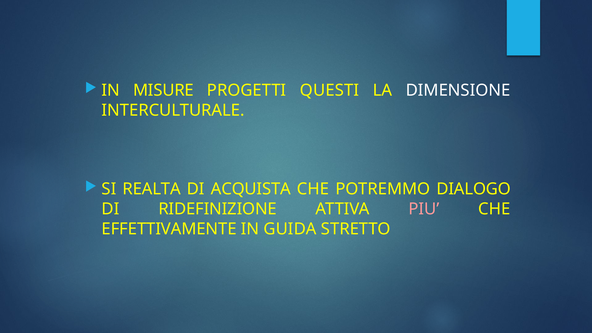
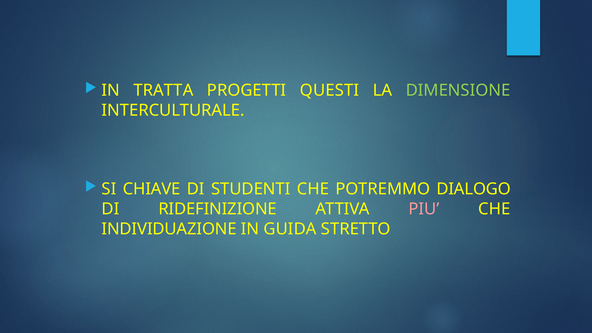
MISURE: MISURE -> TRATTA
DIMENSIONE colour: white -> light green
REALTA: REALTA -> CHIAVE
ACQUISTA: ACQUISTA -> STUDENTI
EFFETTIVAMENTE: EFFETTIVAMENTE -> INDIVIDUAZIONE
